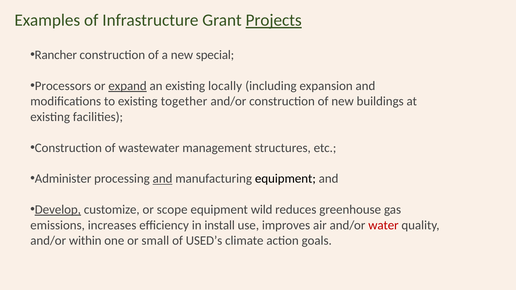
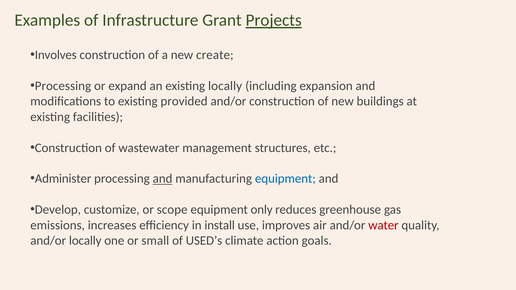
Rancher: Rancher -> Involves
special: special -> create
Processors at (63, 86): Processors -> Processing
expand underline: present -> none
together: together -> provided
equipment at (285, 179) colour: black -> blue
Develop underline: present -> none
wild: wild -> only
and/or within: within -> locally
